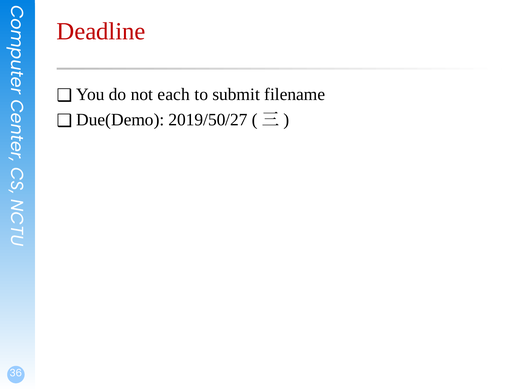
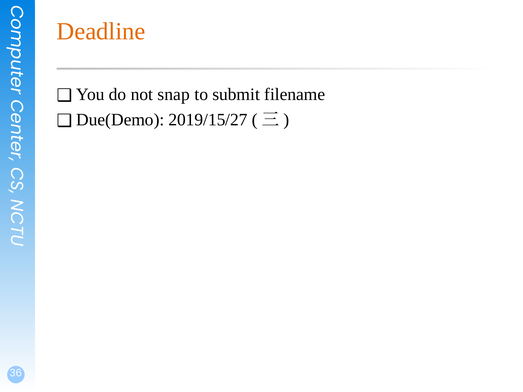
Deadline colour: red -> orange
each: each -> snap
2019/50/27: 2019/50/27 -> 2019/15/27
